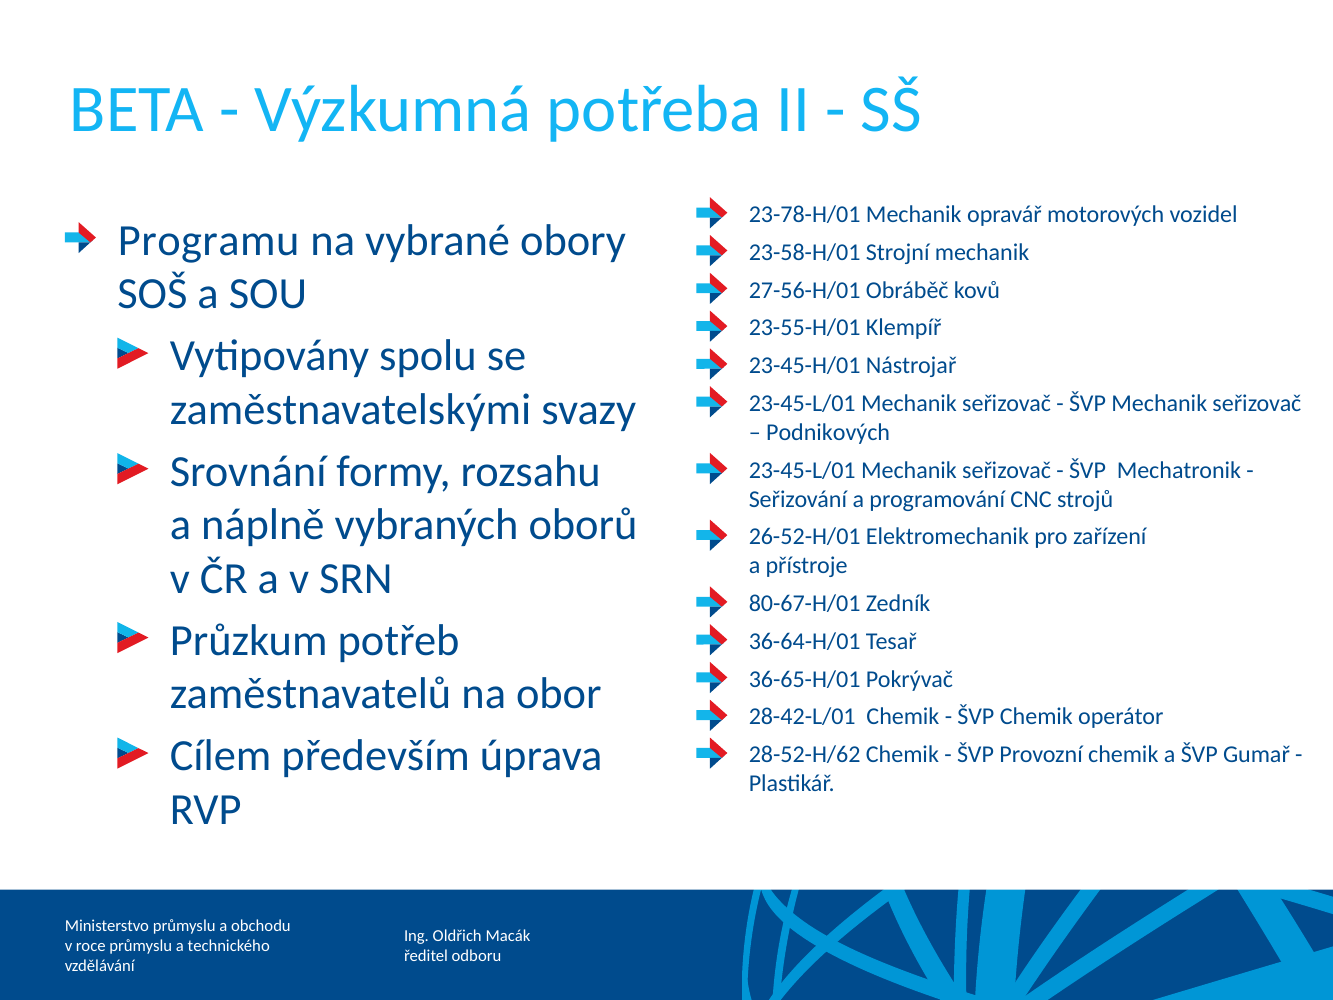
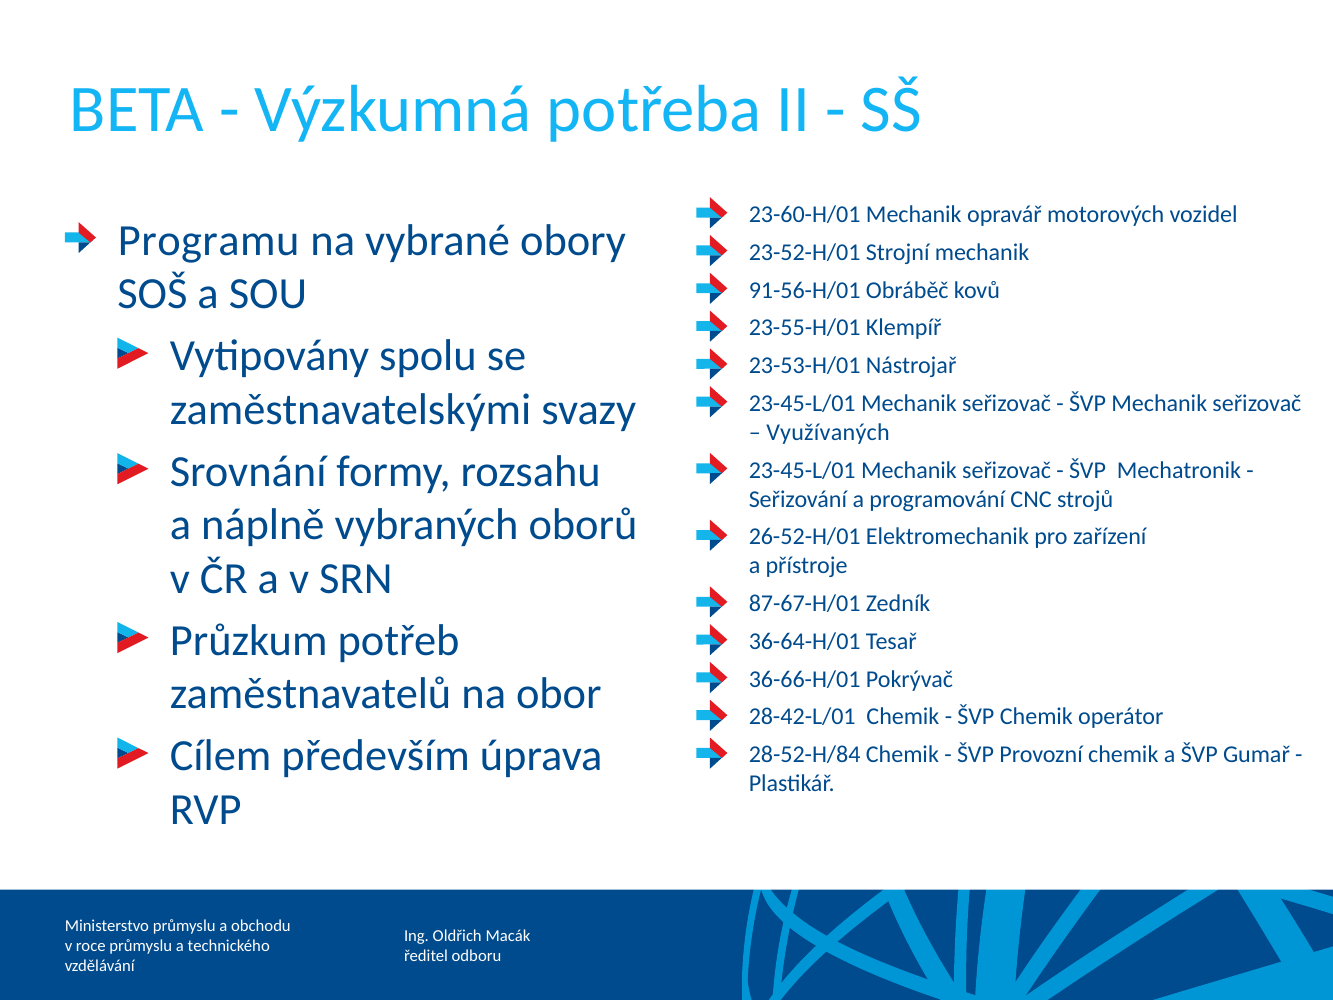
23-78-H/01: 23-78-H/01 -> 23-60-H/01
23-58-H/01: 23-58-H/01 -> 23-52-H/01
27-56-H/01: 27-56-H/01 -> 91-56-H/01
23-45-H/01: 23-45-H/01 -> 23-53-H/01
Podnikových: Podnikových -> Využívaných
80-67-H/01: 80-67-H/01 -> 87-67-H/01
36-65-H/01: 36-65-H/01 -> 36-66-H/01
28-52-H/62: 28-52-H/62 -> 28-52-H/84
